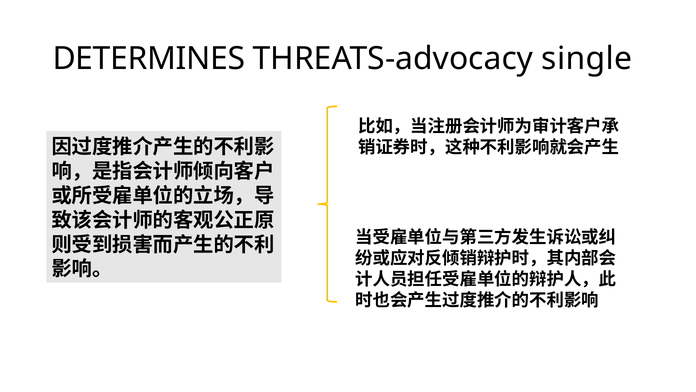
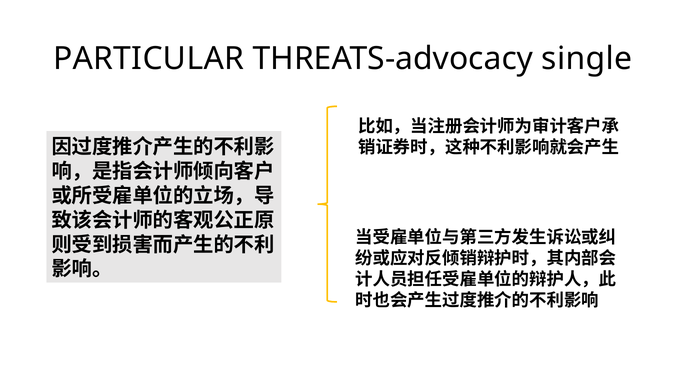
DETERMINES: DETERMINES -> PARTICULAR
